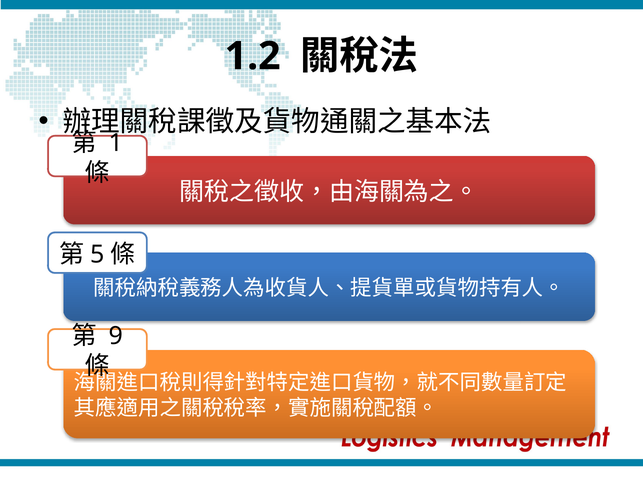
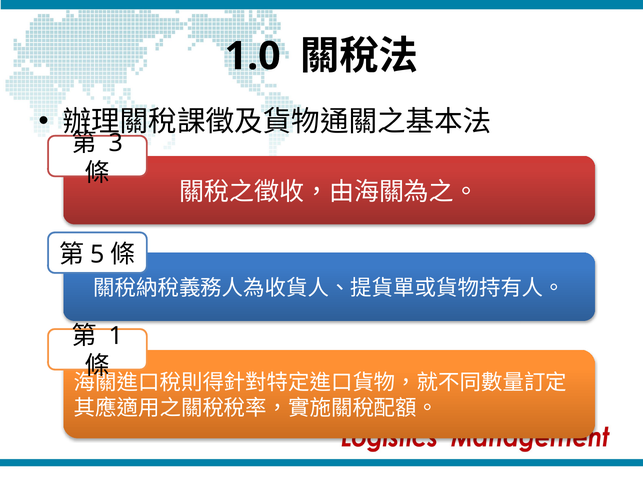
1.2: 1.2 -> 1.0
1: 1 -> 3
9: 9 -> 1
